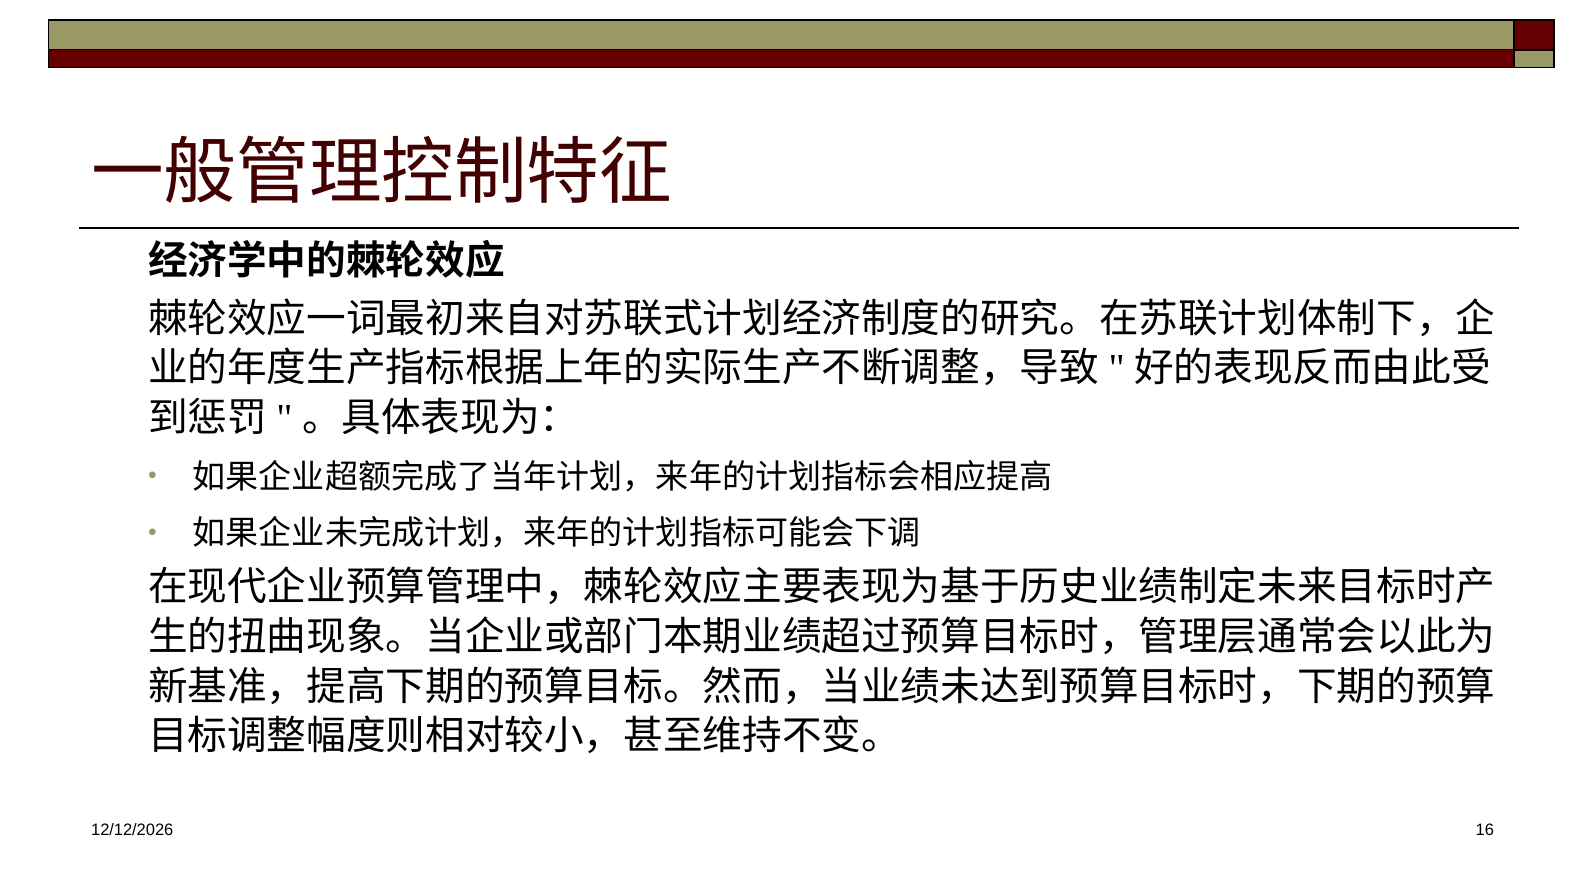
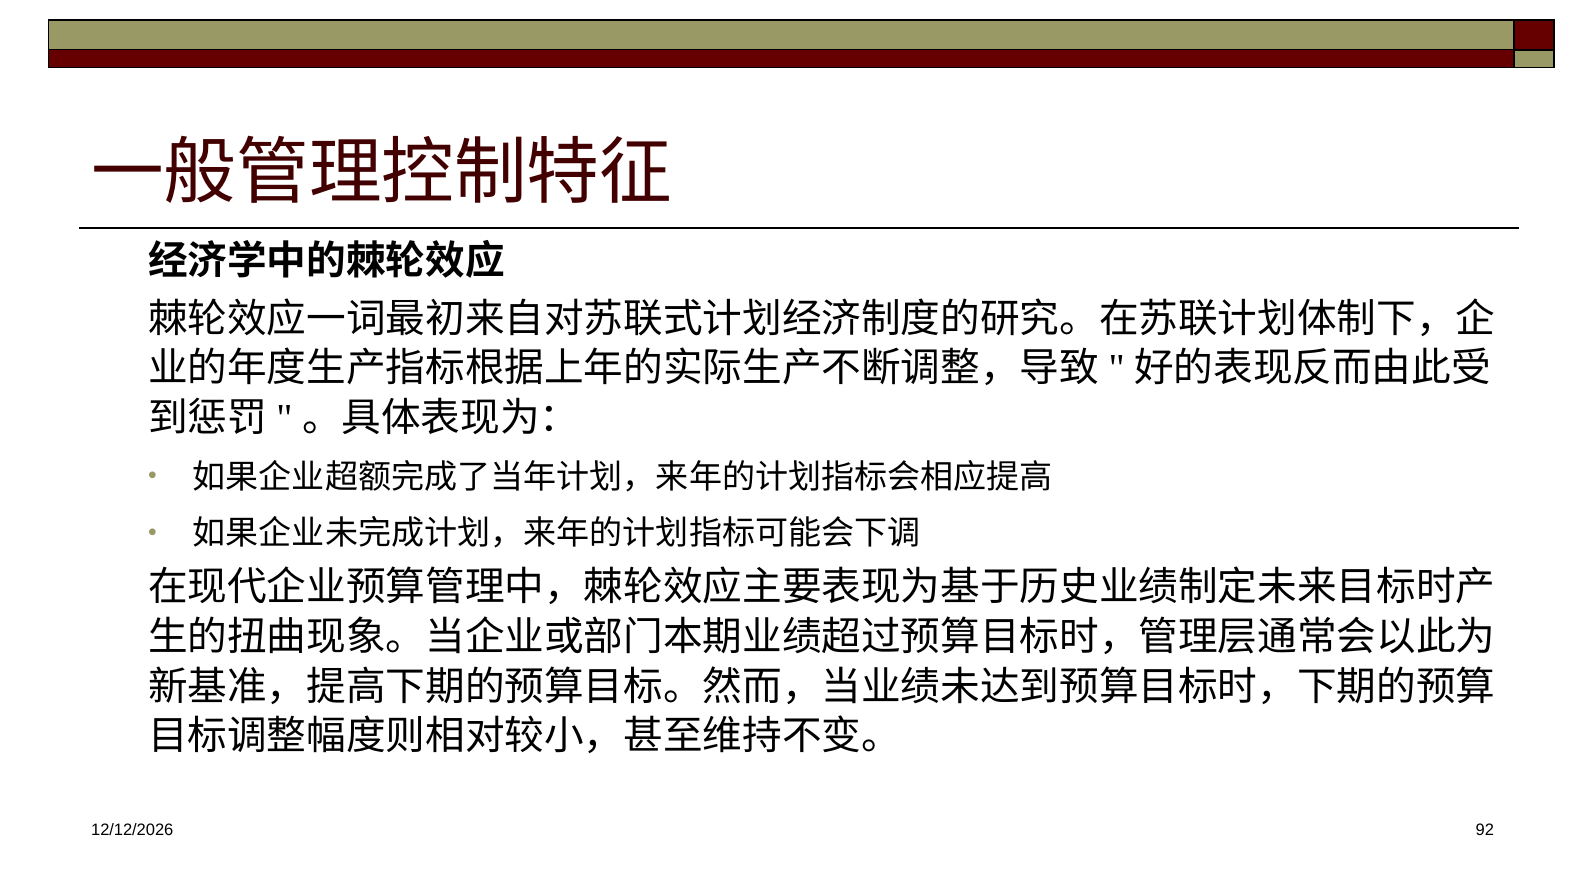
16: 16 -> 92
